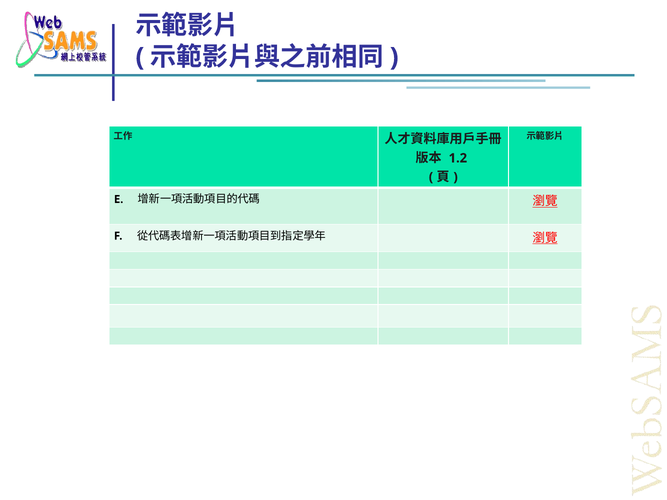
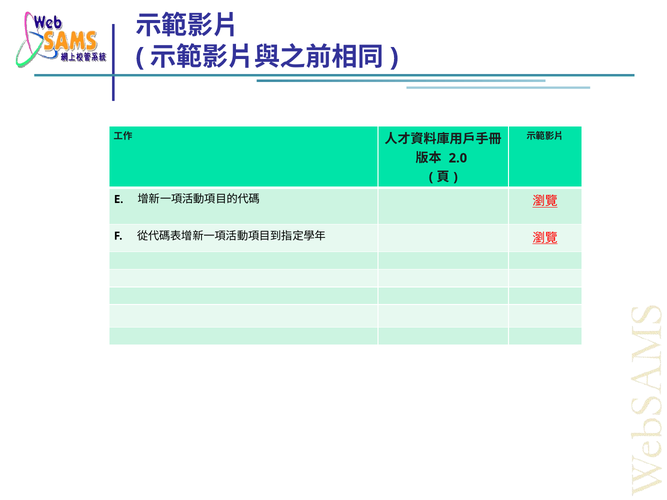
1.2: 1.2 -> 2.0
